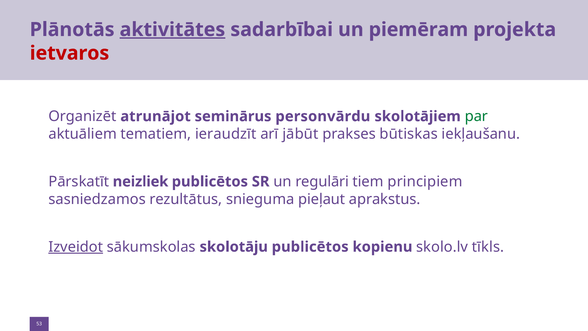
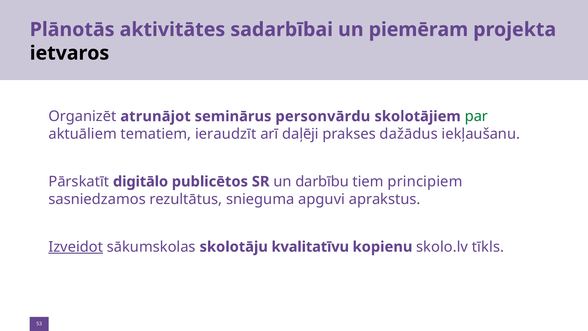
aktivitātes underline: present -> none
ietvaros colour: red -> black
jābūt: jābūt -> daļēji
būtiskas: būtiskas -> dažādus
neizliek: neizliek -> digitālo
regulāri: regulāri -> darbību
pieļaut: pieļaut -> apguvi
skolotāju publicētos: publicētos -> kvalitatīvu
